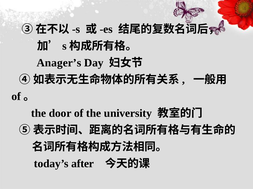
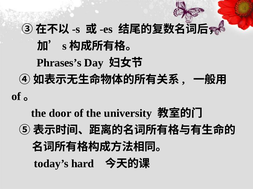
Anager’s: Anager’s -> Phrases’s
after: after -> hard
